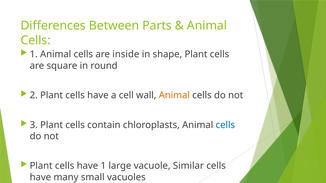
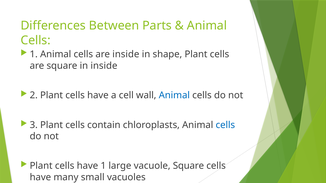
in round: round -> inside
Animal at (174, 95) colour: orange -> blue
vacuole Similar: Similar -> Square
